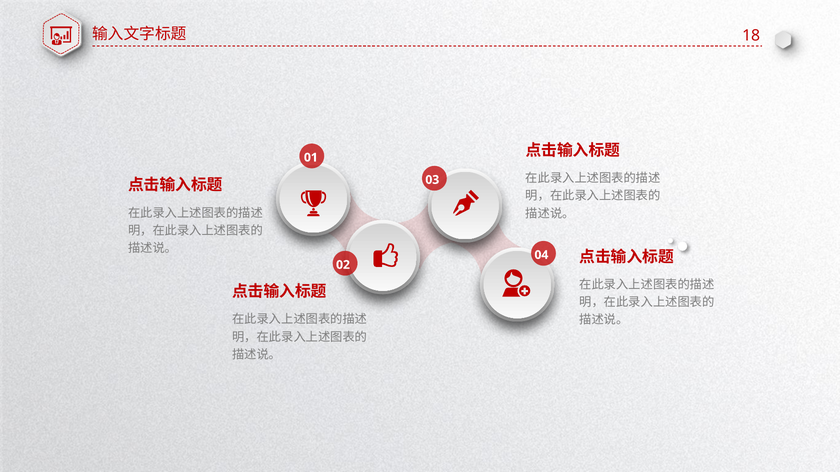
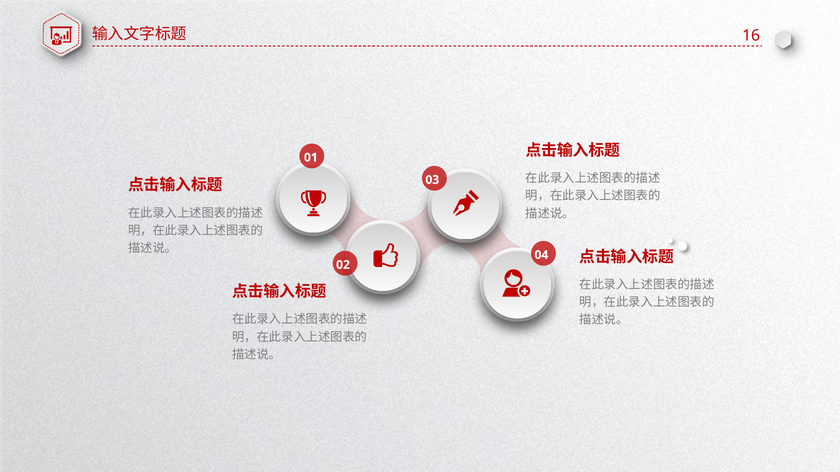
18: 18 -> 16
